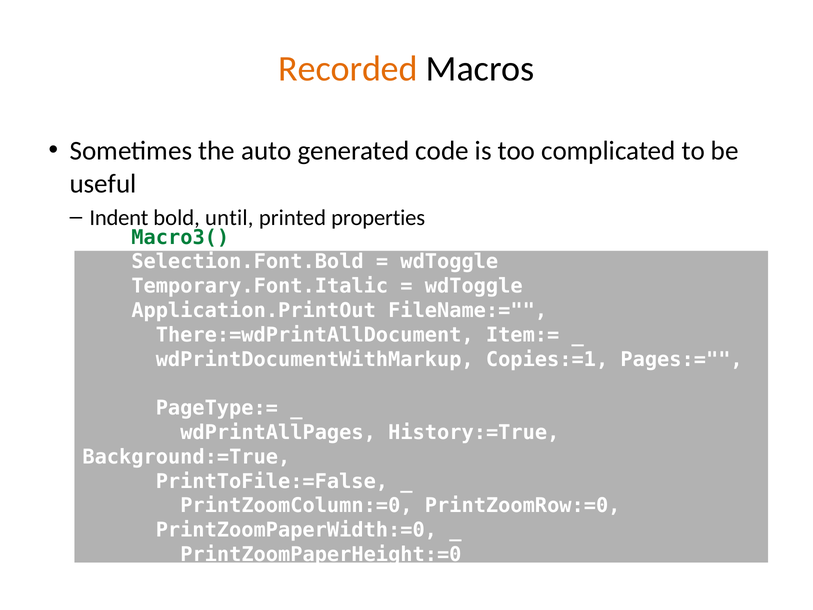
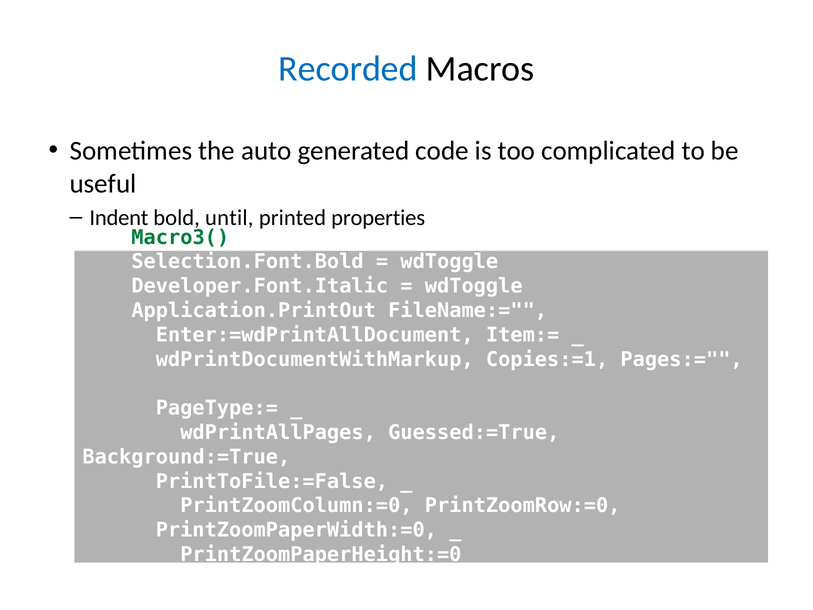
Recorded colour: orange -> blue
Temporary.Font.Italic: Temporary.Font.Italic -> Developer.Font.Italic
There:=wdPrintAllDocument: There:=wdPrintAllDocument -> Enter:=wdPrintAllDocument
History:=True: History:=True -> Guessed:=True
